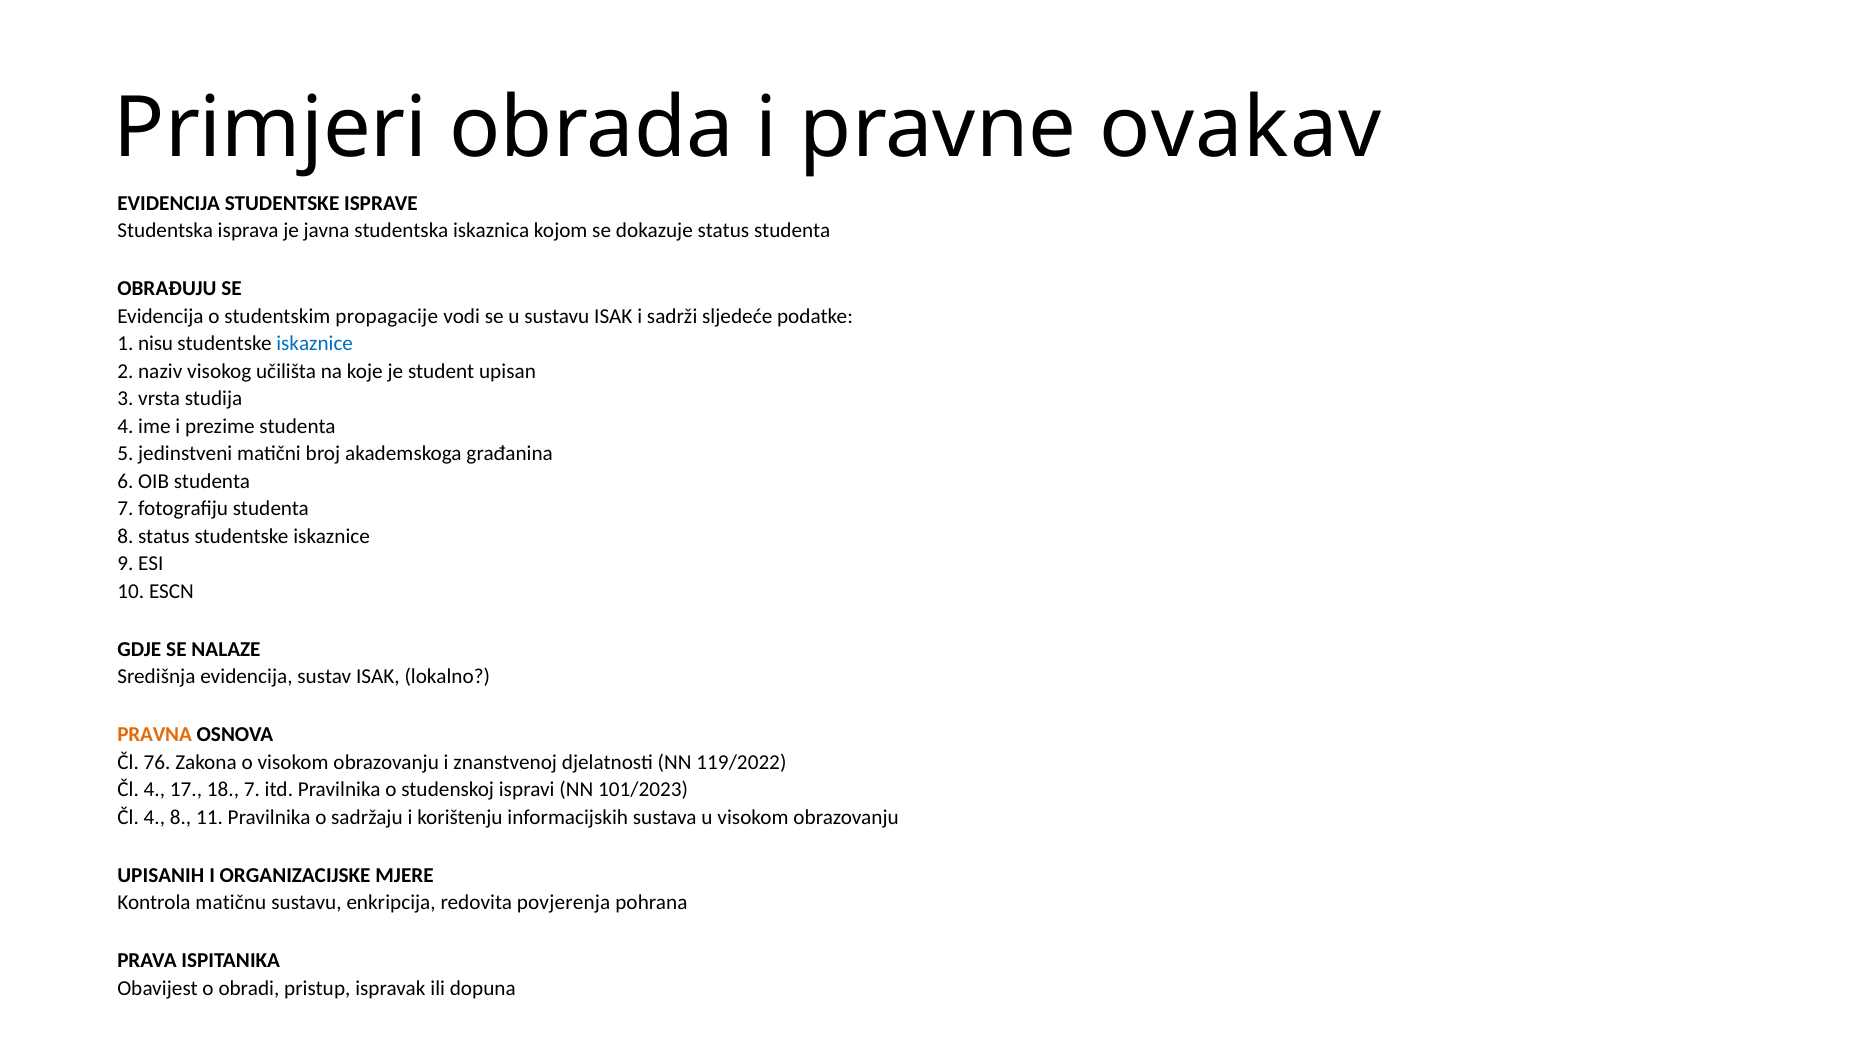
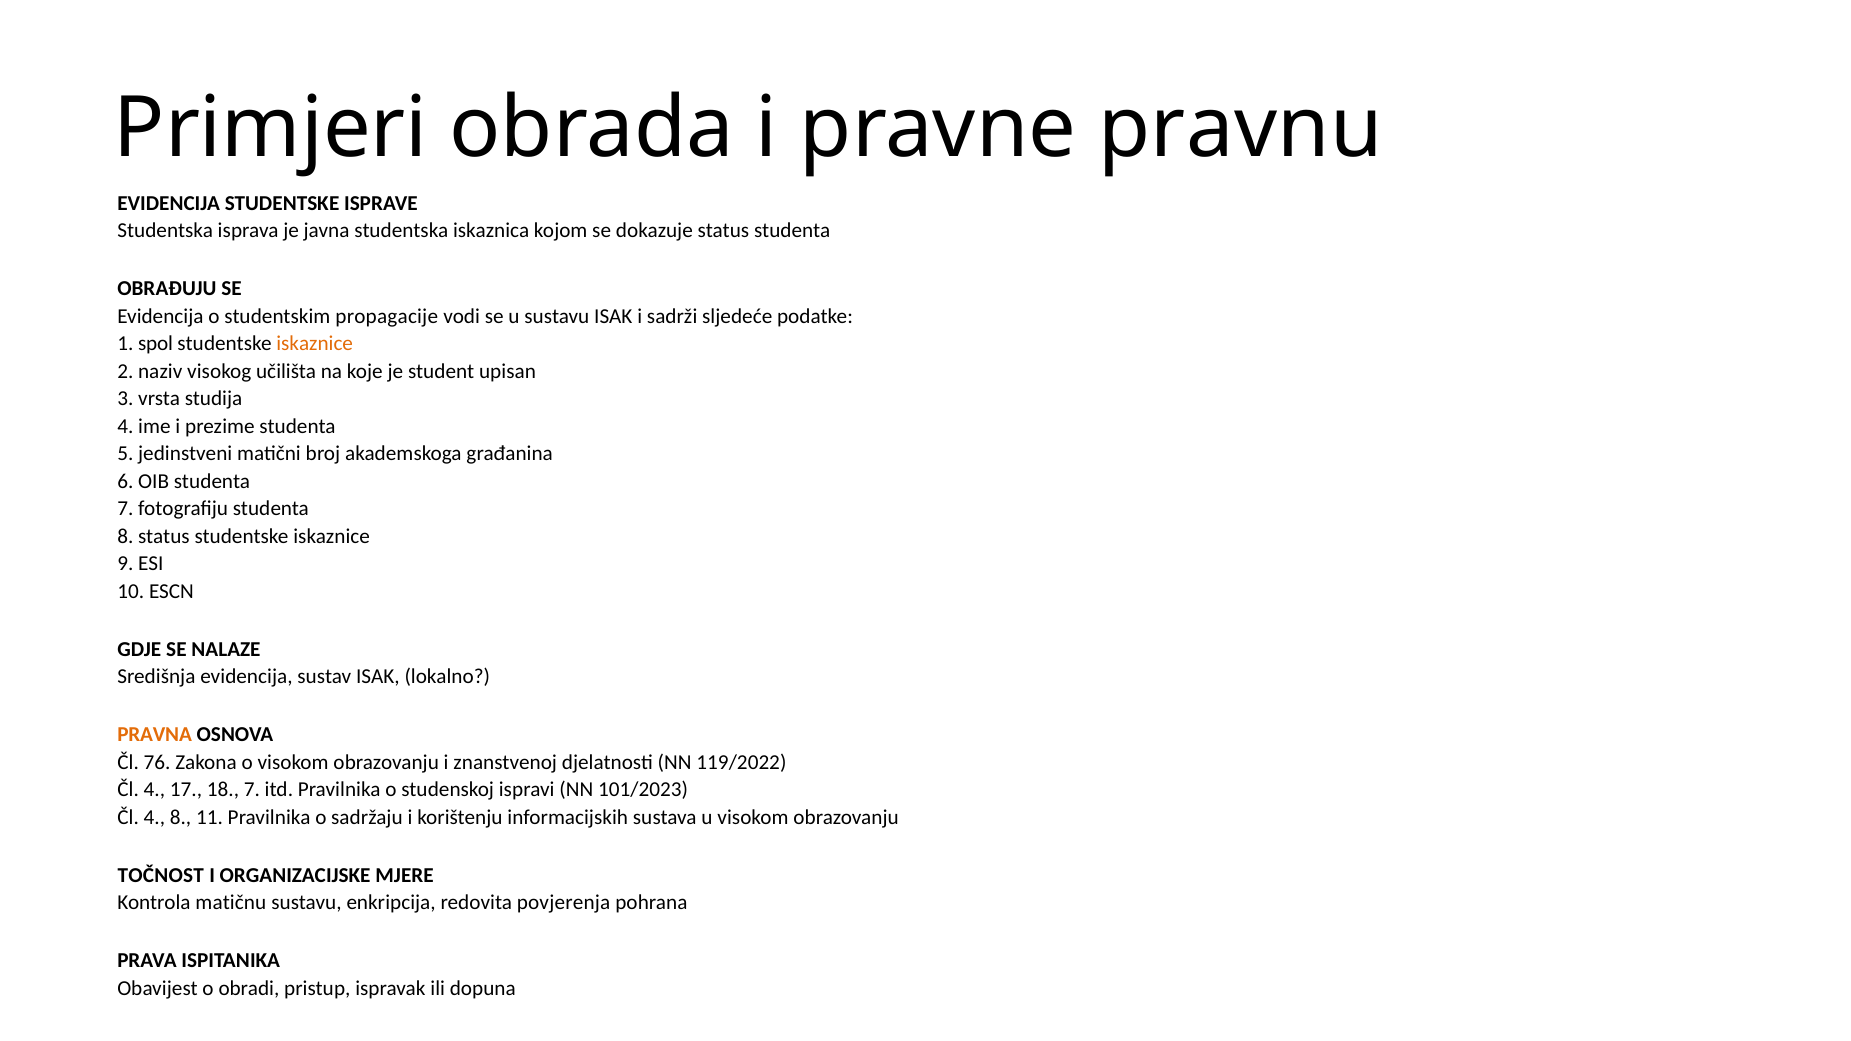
ovakav: ovakav -> pravnu
nisu: nisu -> spol
iskaznice at (315, 344) colour: blue -> orange
UPISANIH: UPISANIH -> TOČNOST
